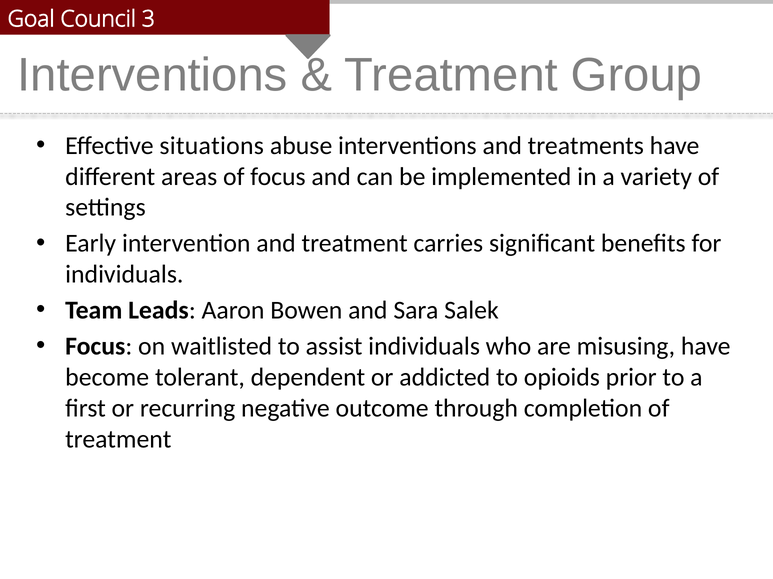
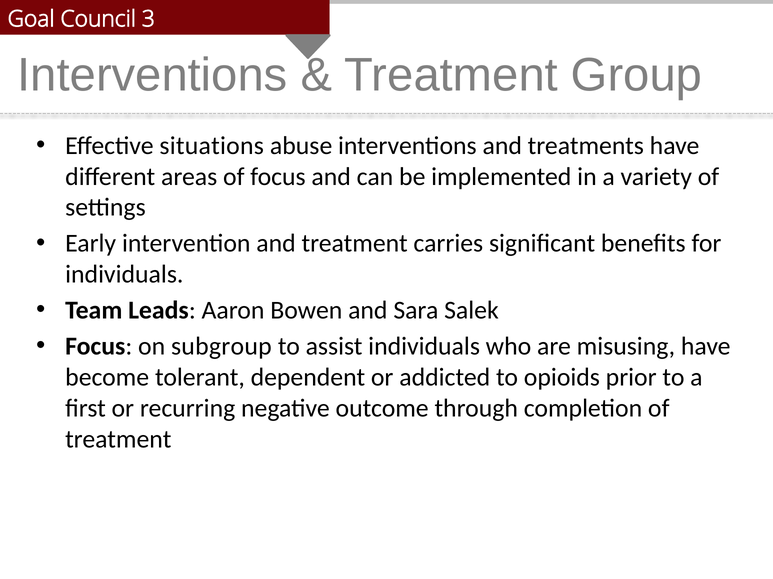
waitlisted: waitlisted -> subgroup
